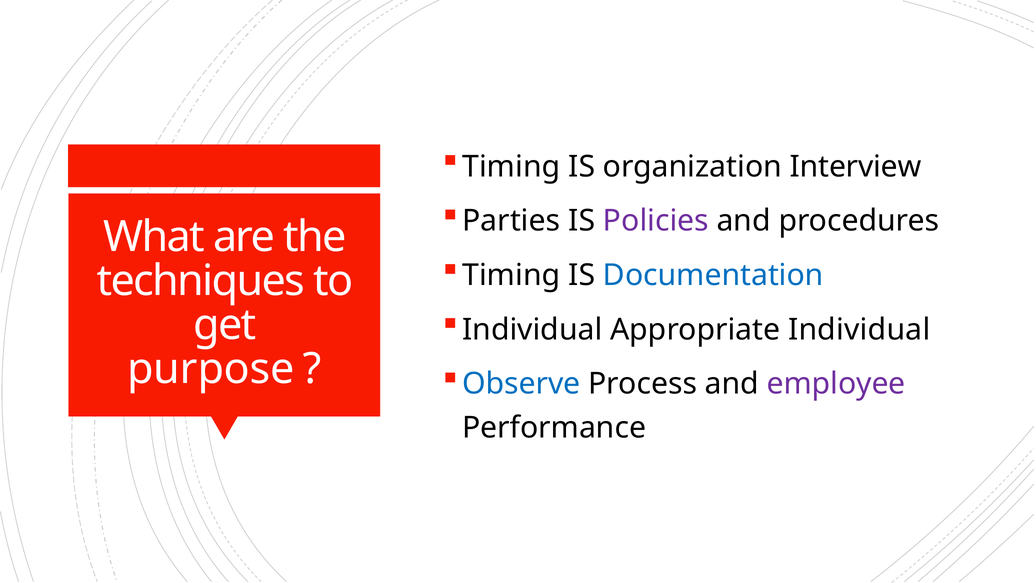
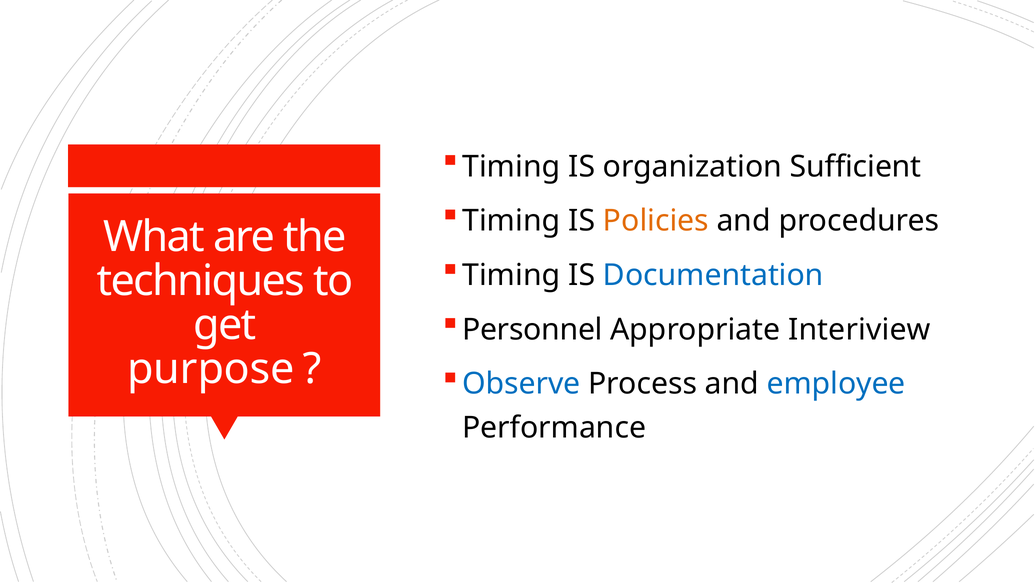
Interview: Interview -> Sufficient
Parties at (511, 221): Parties -> Timing
Policies colour: purple -> orange
Individual at (532, 330): Individual -> Personnel
Appropriate Individual: Individual -> Interiview
employee colour: purple -> blue
